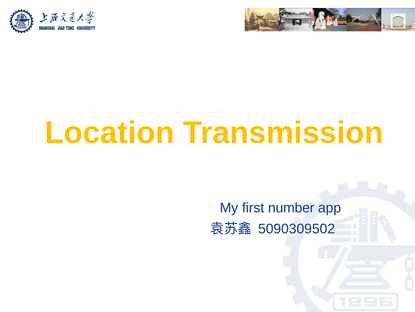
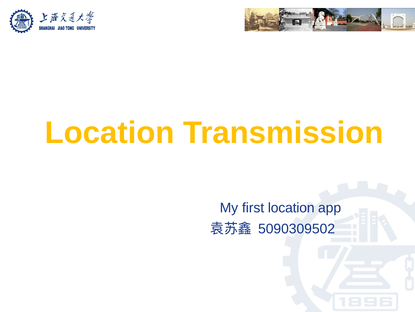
first number: number -> location
